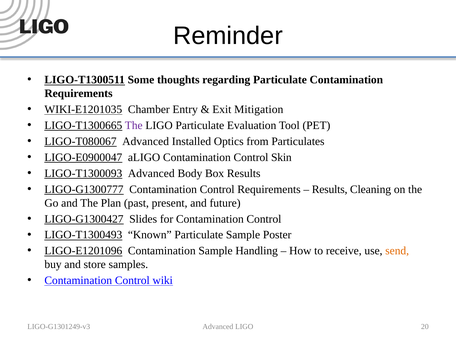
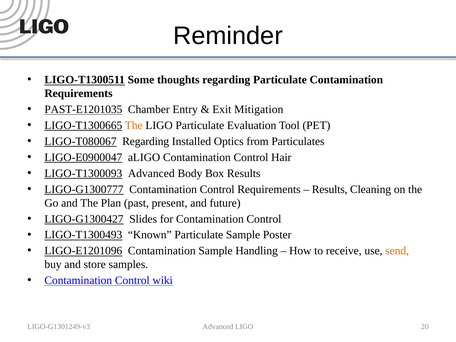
WIKI-E1201035: WIKI-E1201035 -> PAST-E1201035
The at (134, 125) colour: purple -> orange
LIGO-T080067 Advanced: Advanced -> Regarding
Skin: Skin -> Hair
